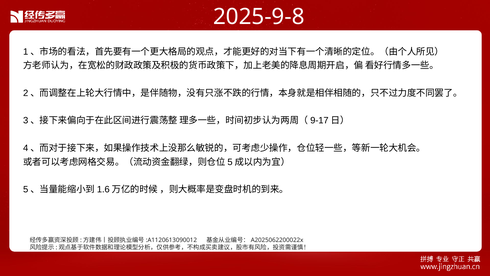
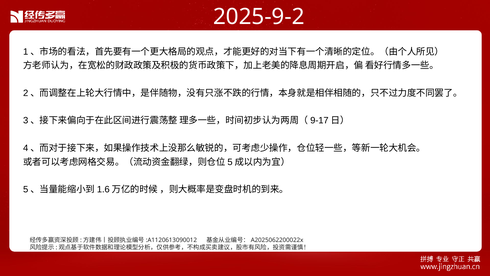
2025-9-8: 2025-9-8 -> 2025-9-2
